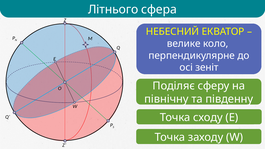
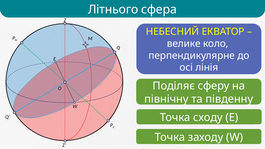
зеніт: зеніт -> лінія
